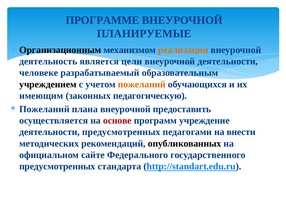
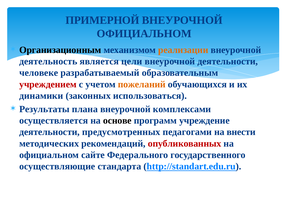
ПРОГРАММЕ: ПРОГРАММЕ -> ПРИМЕРНОЙ
ПЛАНИРУЕМЫЕ at (144, 34): ПЛАНИРУЕМЫЕ -> ОФИЦИАЛЬНОМ
учреждением colour: black -> red
имеющим: имеющим -> динамики
педагогическую: педагогическую -> использоваться
Пожеланий at (44, 109): Пожеланий -> Результаты
предоставить: предоставить -> комплексами
основе colour: red -> black
опубликованных colour: black -> red
предусмотренных at (57, 166): предусмотренных -> осуществляющие
